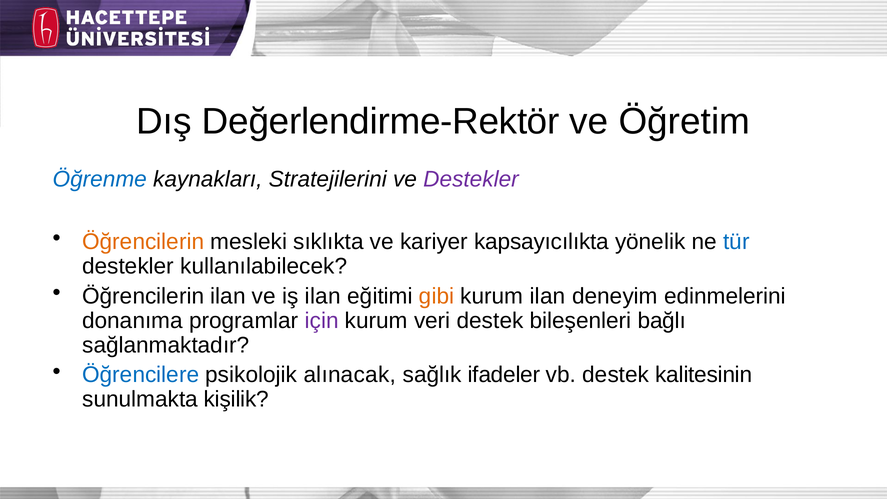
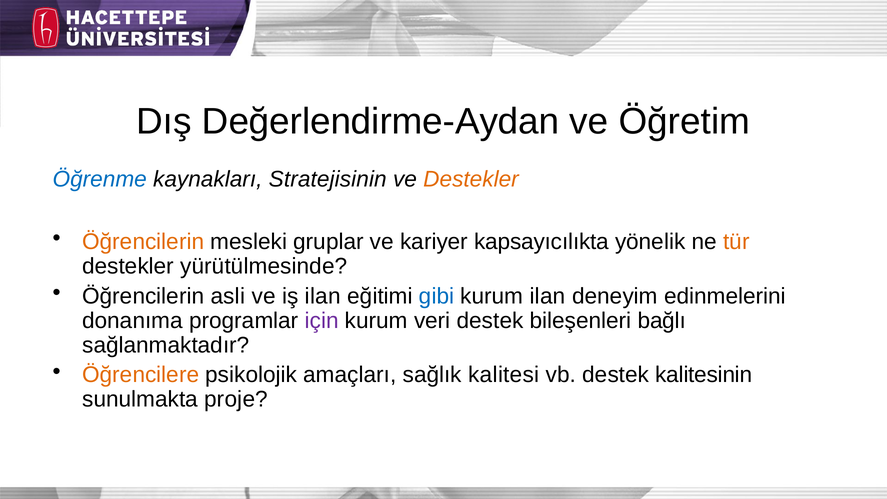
Değerlendirme-Rektör: Değerlendirme-Rektör -> Değerlendirme-Aydan
Stratejilerini: Stratejilerini -> Stratejisinin
Destekler at (471, 179) colour: purple -> orange
sıklıkta: sıklıkta -> gruplar
tür colour: blue -> orange
kullanılabilecek: kullanılabilecek -> yürütülmesinde
Öğrencilerin ilan: ilan -> asli
gibi colour: orange -> blue
Öğrencilere colour: blue -> orange
alınacak: alınacak -> amaçları
ifadeler: ifadeler -> kalitesi
kişilik: kişilik -> proje
